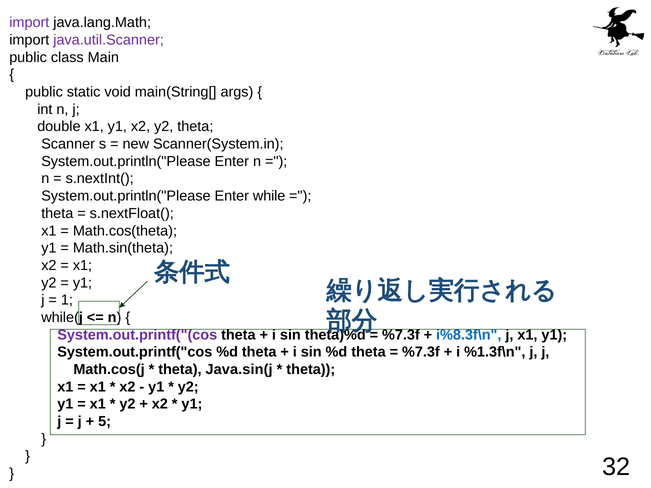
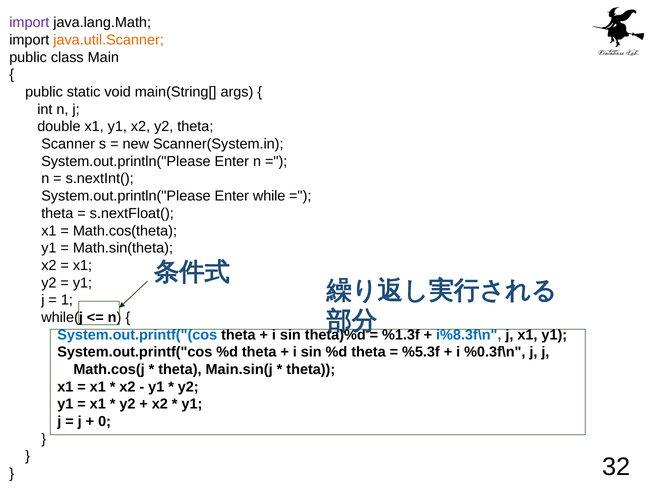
java.util.Scanner colour: purple -> orange
System.out.printf("(cos colour: purple -> blue
%7.3f at (401, 335): %7.3f -> %1.3f
%7.3f at (421, 352): %7.3f -> %5.3f
%1.3f\n: %1.3f\n -> %0.3f\n
Java.sin(j: Java.sin(j -> Main.sin(j
5: 5 -> 0
